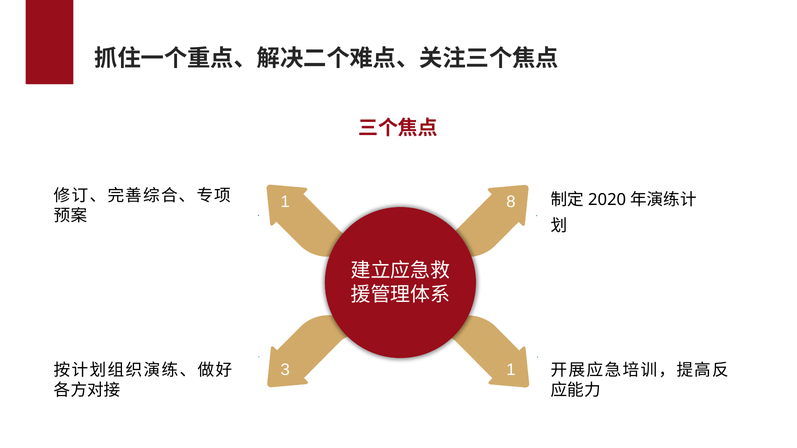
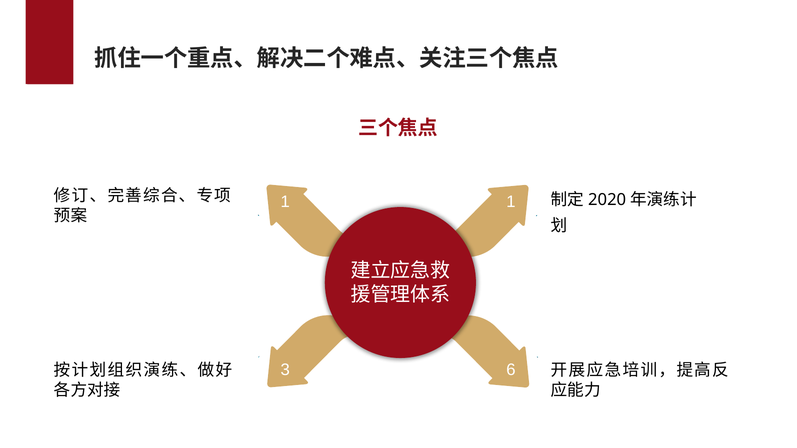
1 8: 8 -> 1
3 1: 1 -> 6
